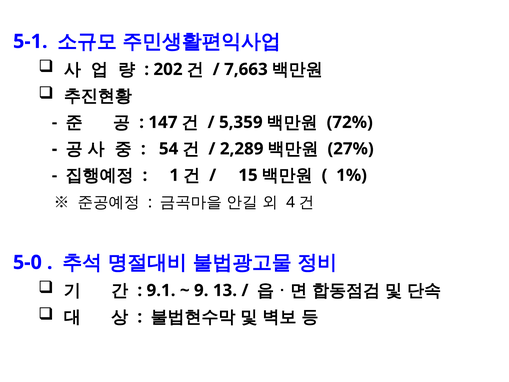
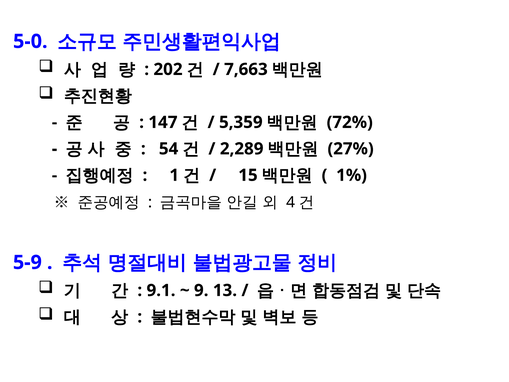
5-1: 5-1 -> 5-0
5-0: 5-0 -> 5-9
